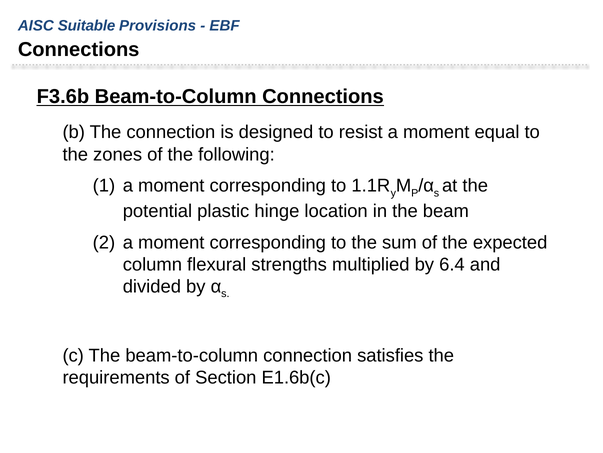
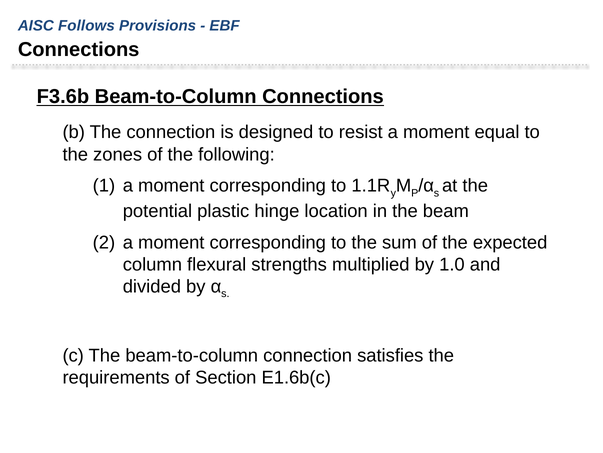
Suitable: Suitable -> Follows
6.4: 6.4 -> 1.0
